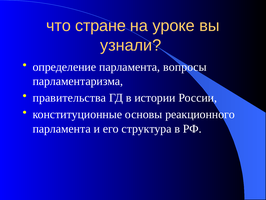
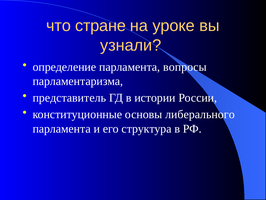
правительства: правительства -> представитель
реакционного: реакционного -> либерального
